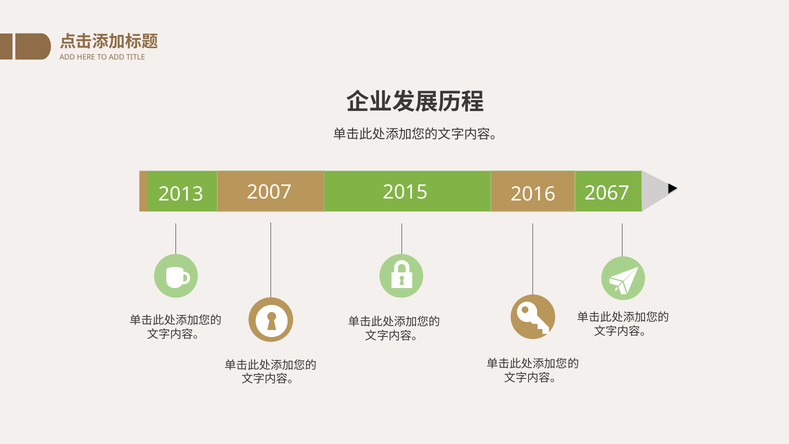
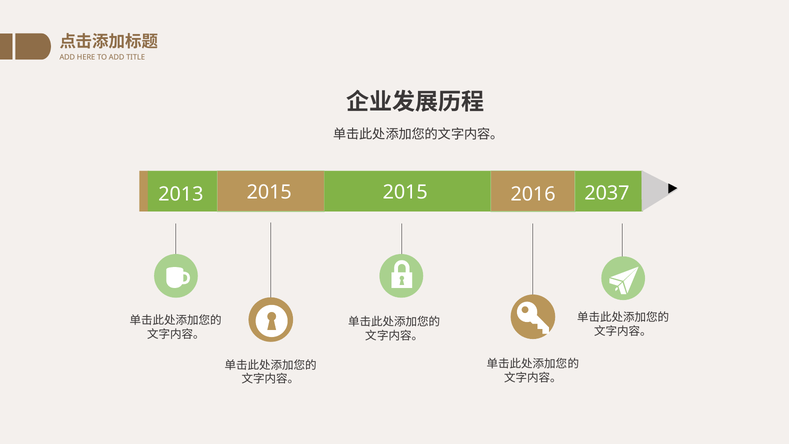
2013 2007: 2007 -> 2015
2067: 2067 -> 2037
